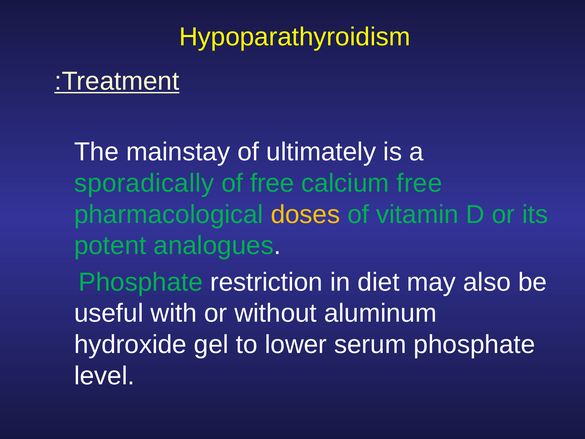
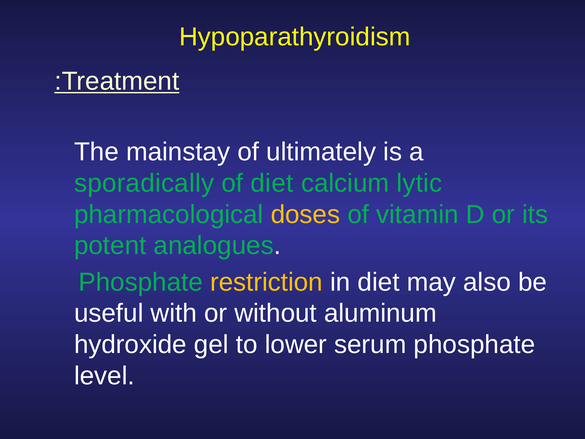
of free: free -> diet
calcium free: free -> lytic
restriction colour: white -> yellow
